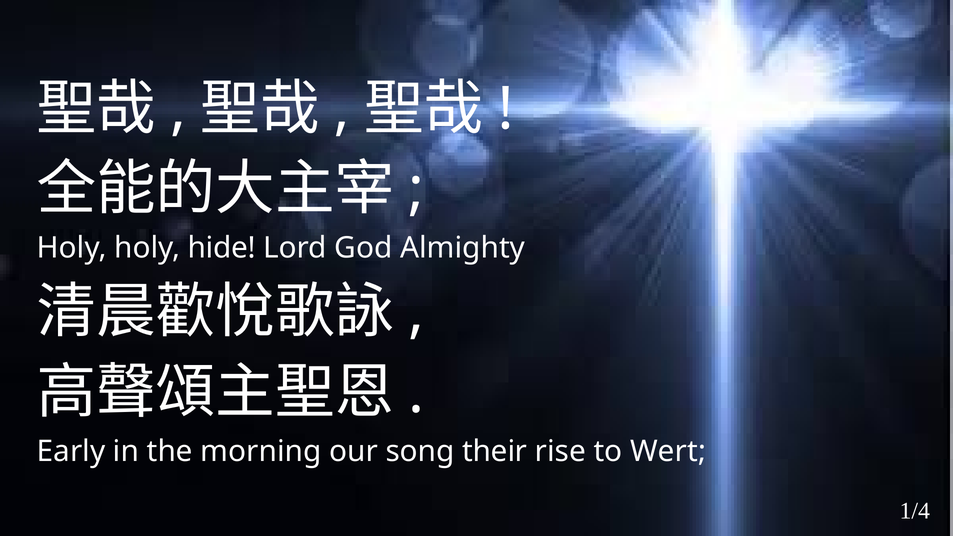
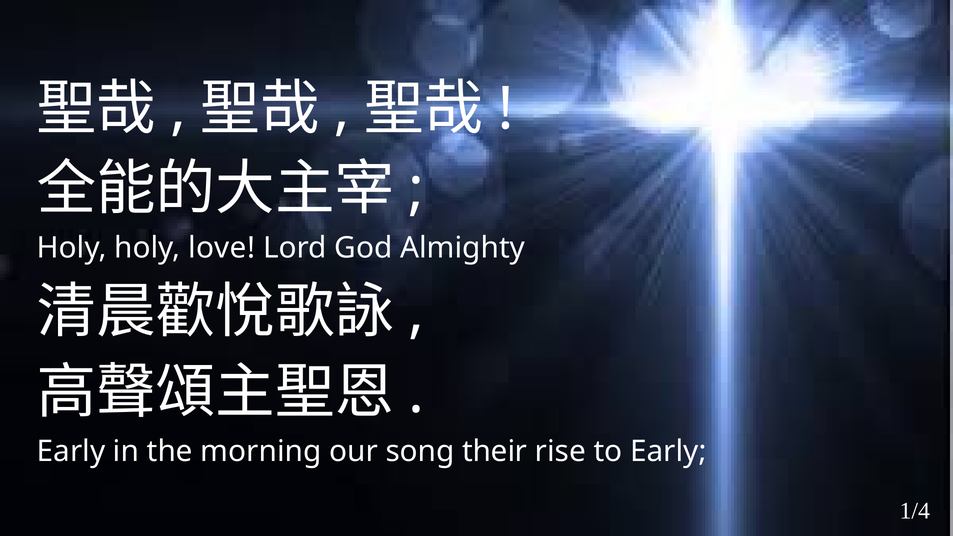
hide: hide -> love
to Wert: Wert -> Early
